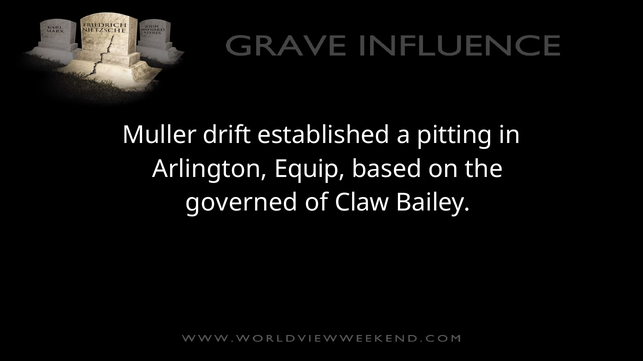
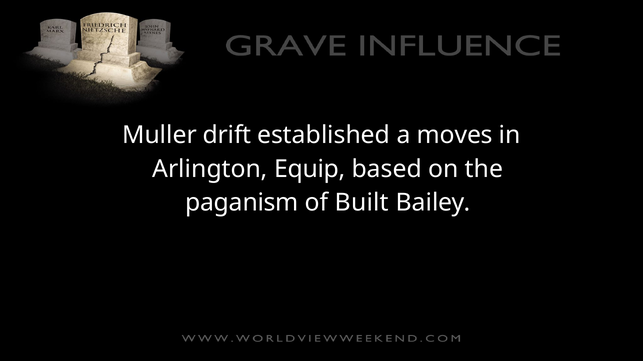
pitting: pitting -> moves
governed: governed -> paganism
Claw: Claw -> Built
